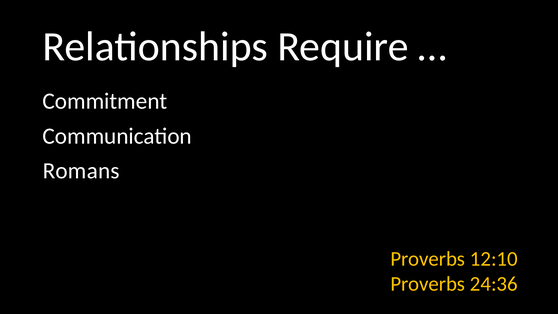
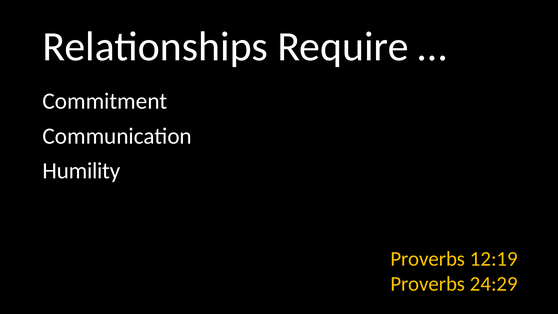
Romans: Romans -> Humility
12:10: 12:10 -> 12:19
24:36: 24:36 -> 24:29
